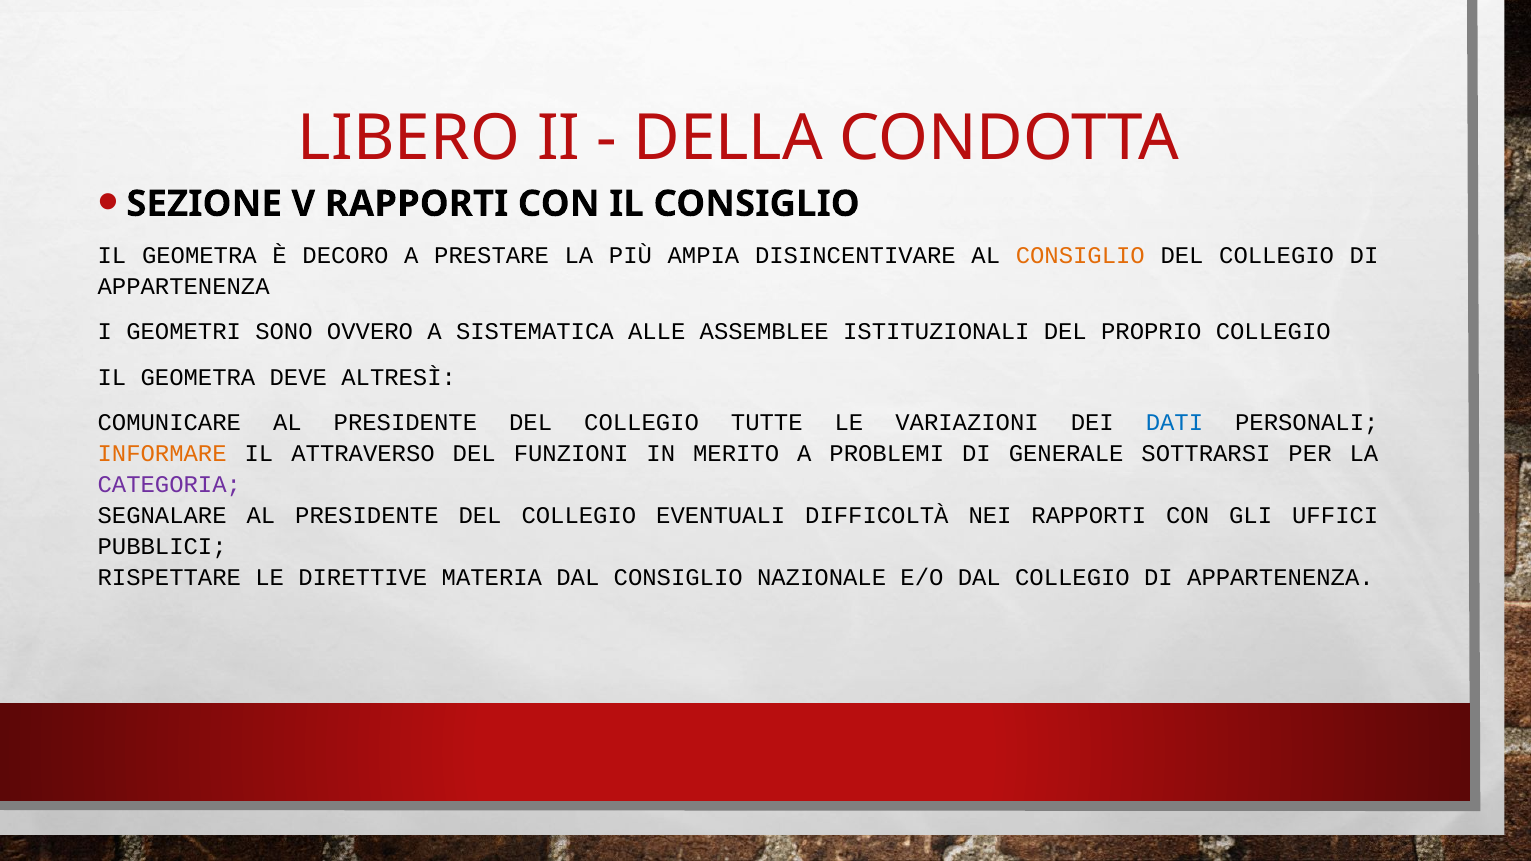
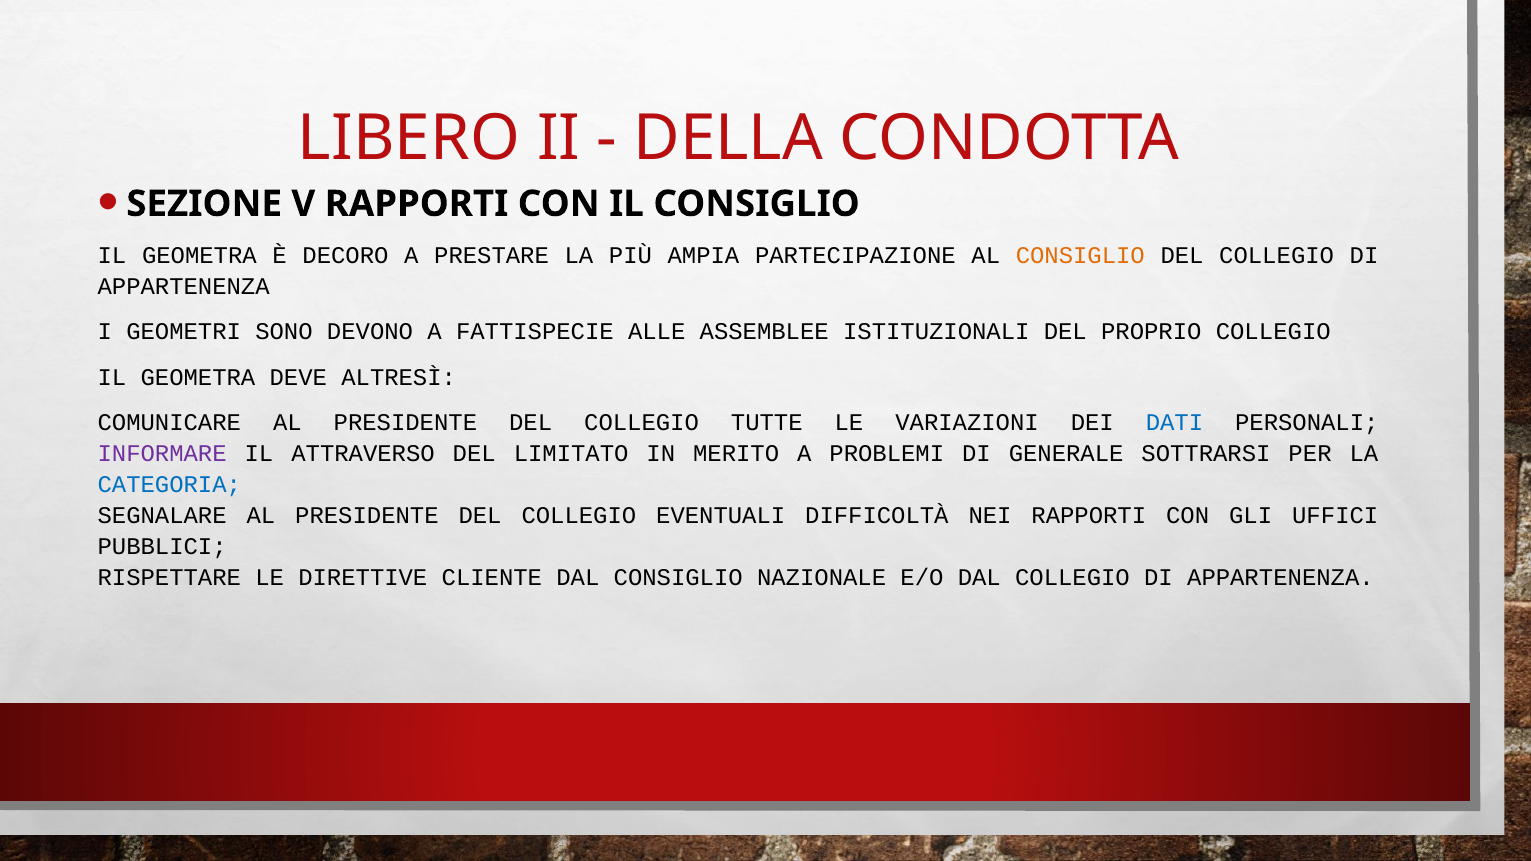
DISINCENTIVARE: DISINCENTIVARE -> PARTECIPAZIONE
OVVERO: OVVERO -> DEVONO
SISTEMATICA: SISTEMATICA -> FATTISPECIE
INFORMARE colour: orange -> purple
FUNZIONI: FUNZIONI -> LIMITATO
CATEGORIA colour: purple -> blue
MATERIA: MATERIA -> CLIENTE
